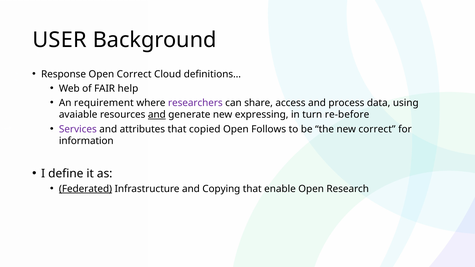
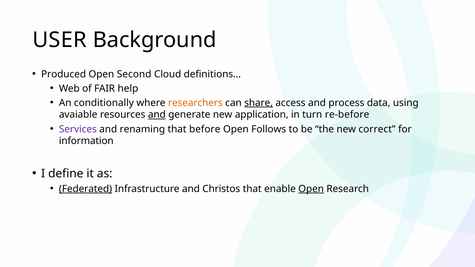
Response: Response -> Produced
Open Correct: Correct -> Second
requirement: requirement -> conditionally
researchers colour: purple -> orange
share underline: none -> present
expressing: expressing -> application
attributes: attributes -> renaming
copied: copied -> before
Copying: Copying -> Christos
Open at (311, 189) underline: none -> present
